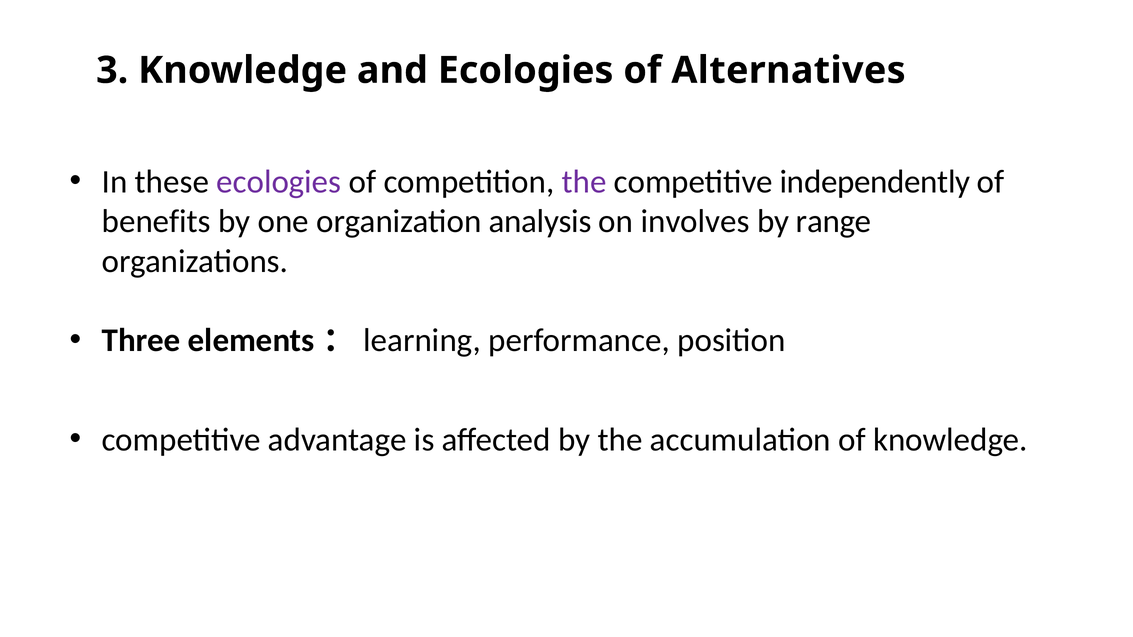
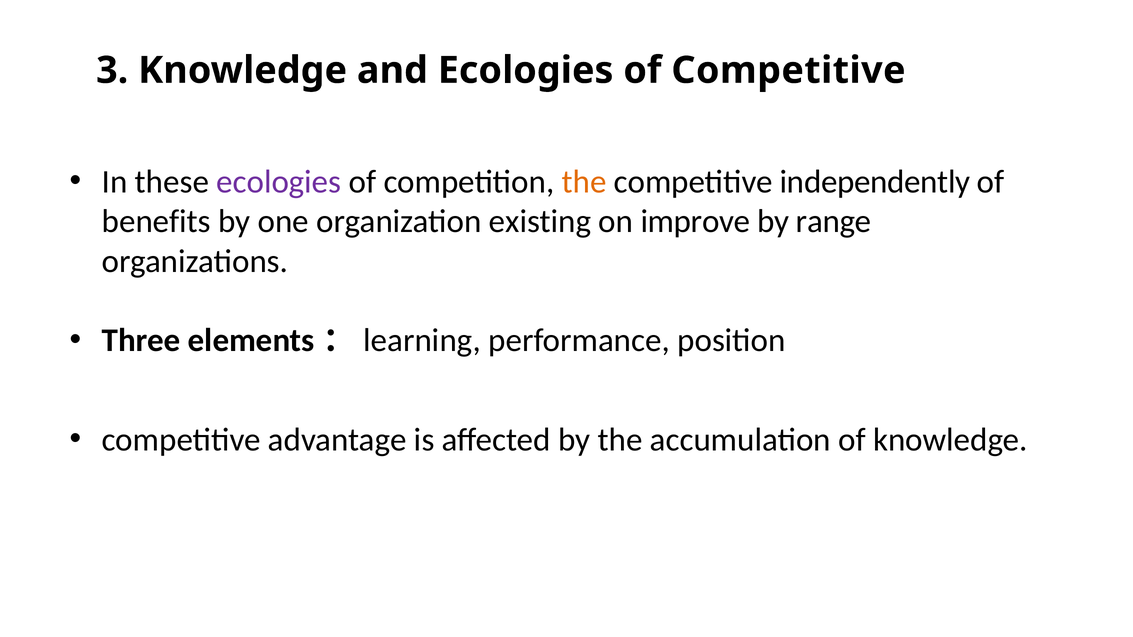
Alternatives at (788, 70): Alternatives -> Competitive
the at (584, 182) colour: purple -> orange
analysis: analysis -> existing
involves: involves -> improve
